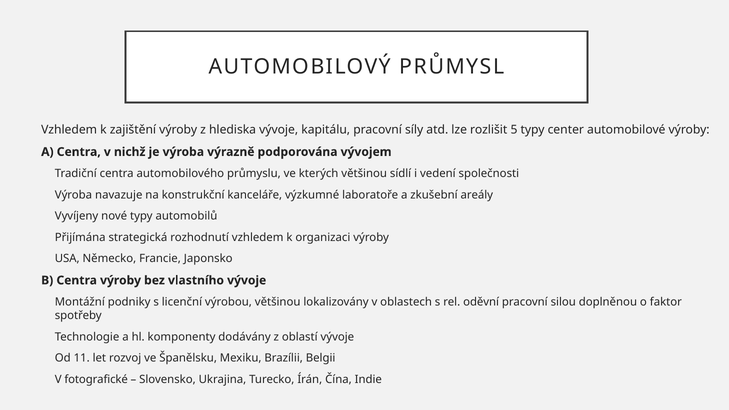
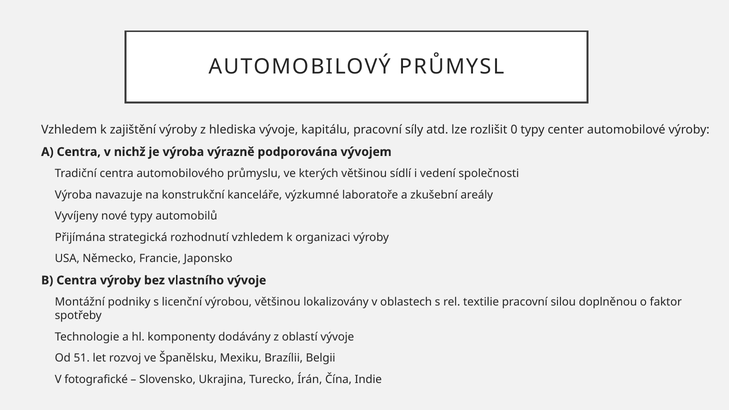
5: 5 -> 0
oděvní: oděvní -> textilie
11: 11 -> 51
